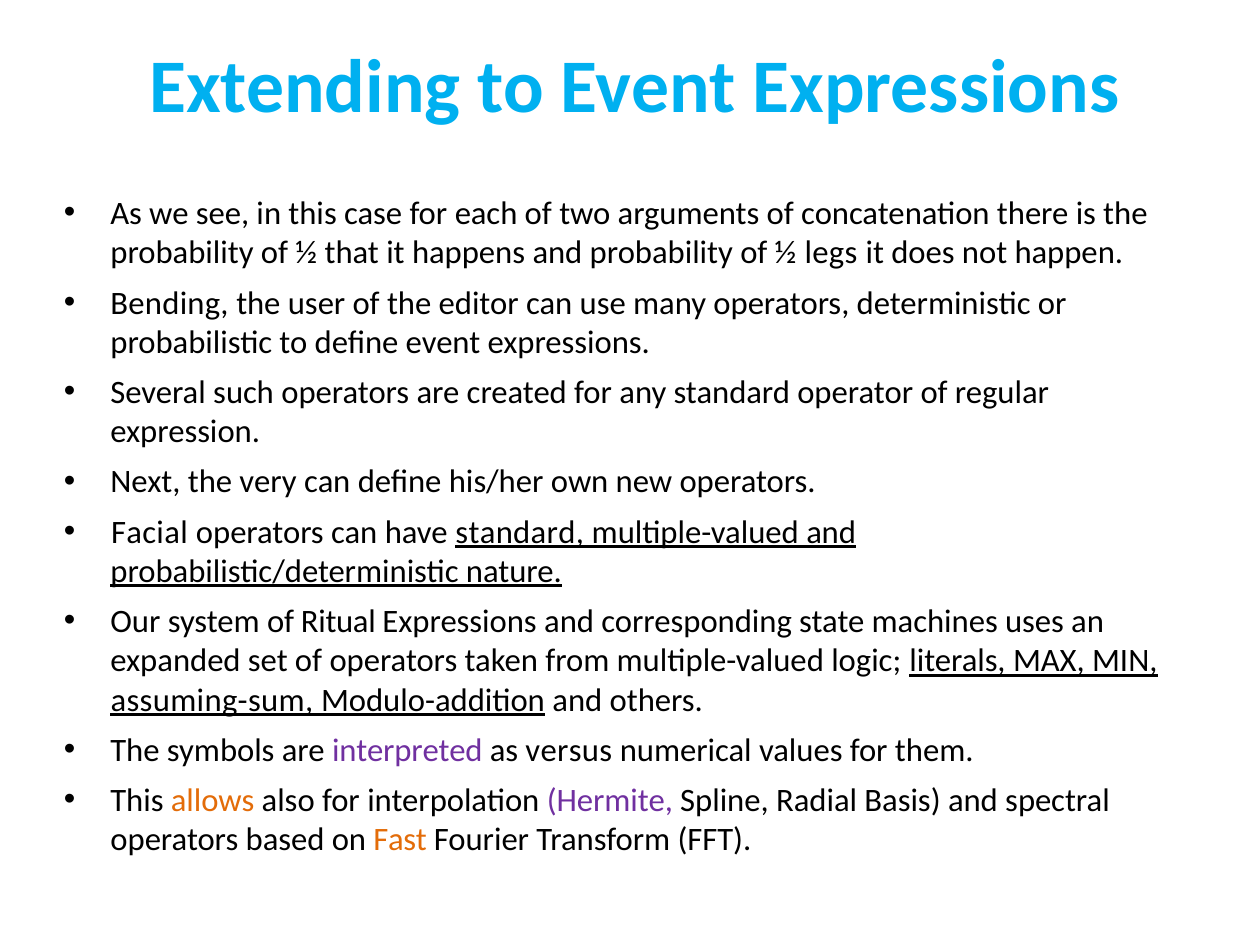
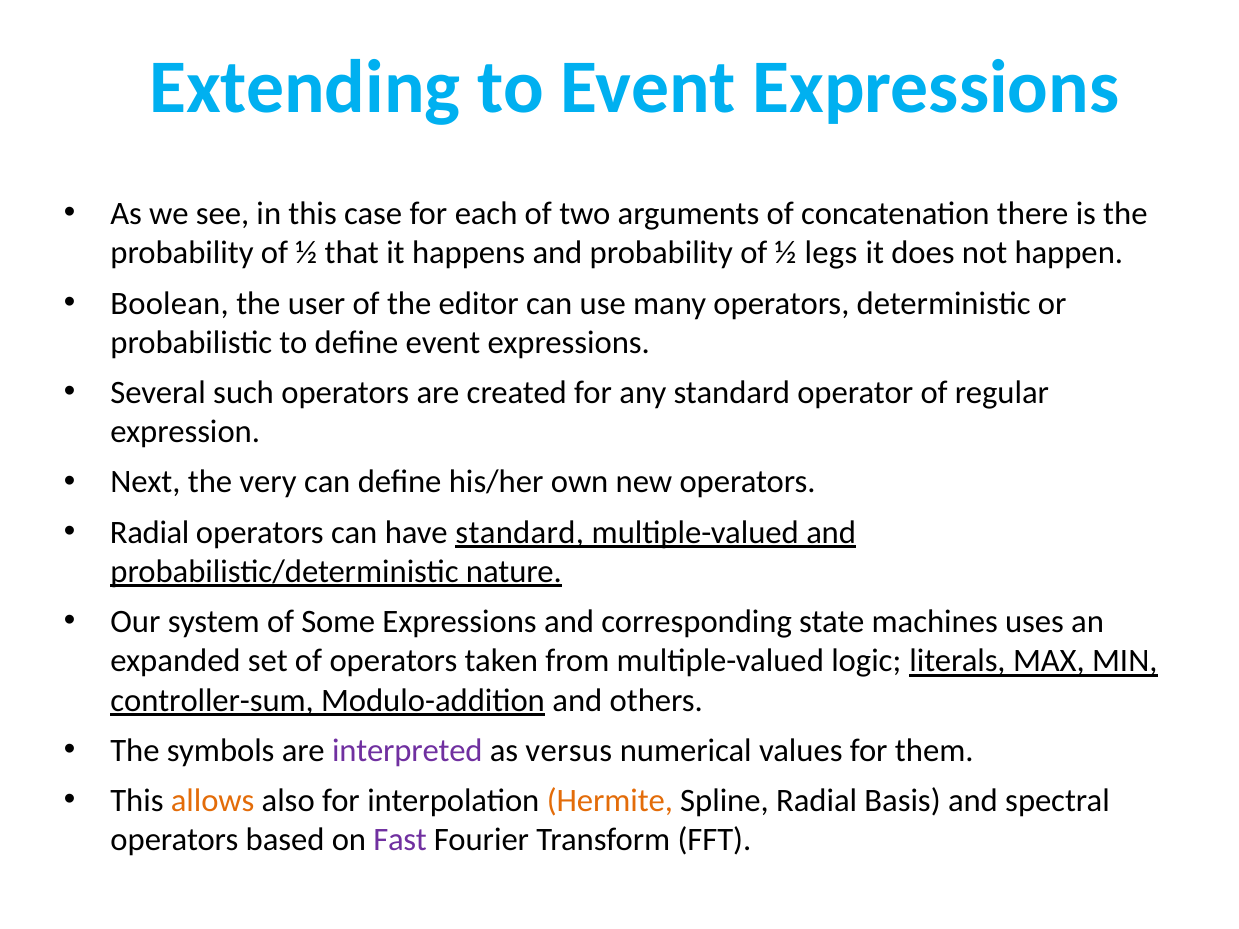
Bending: Bending -> Boolean
Facial at (149, 533): Facial -> Radial
Ritual: Ritual -> Some
assuming-sum: assuming-sum -> controller-sum
Hermite colour: purple -> orange
Fast colour: orange -> purple
